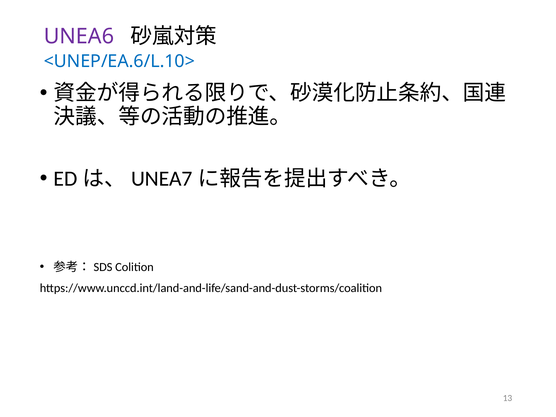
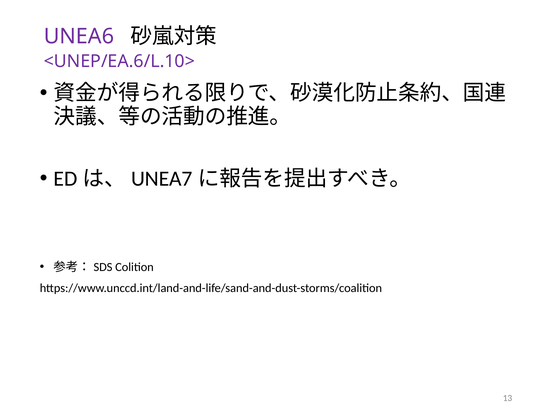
<UNEP/EA.6/L.10> colour: blue -> purple
